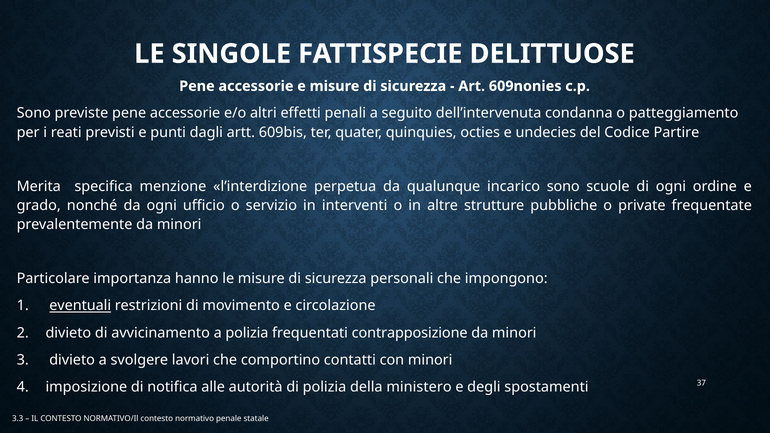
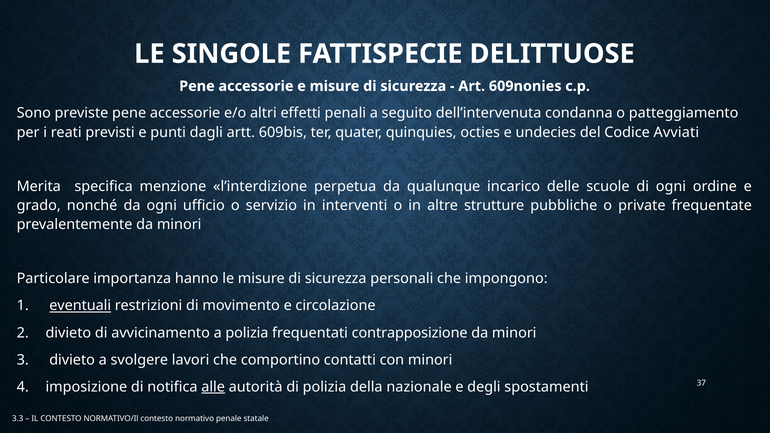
Partire: Partire -> Avviati
incarico sono: sono -> delle
alle underline: none -> present
ministero: ministero -> nazionale
